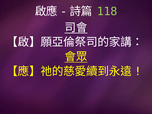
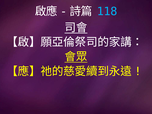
118 colour: light green -> light blue
